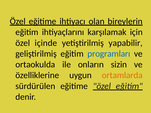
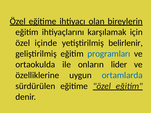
yapabilir: yapabilir -> belirlenir
sizin: sizin -> lider
ortamlarda colour: orange -> blue
